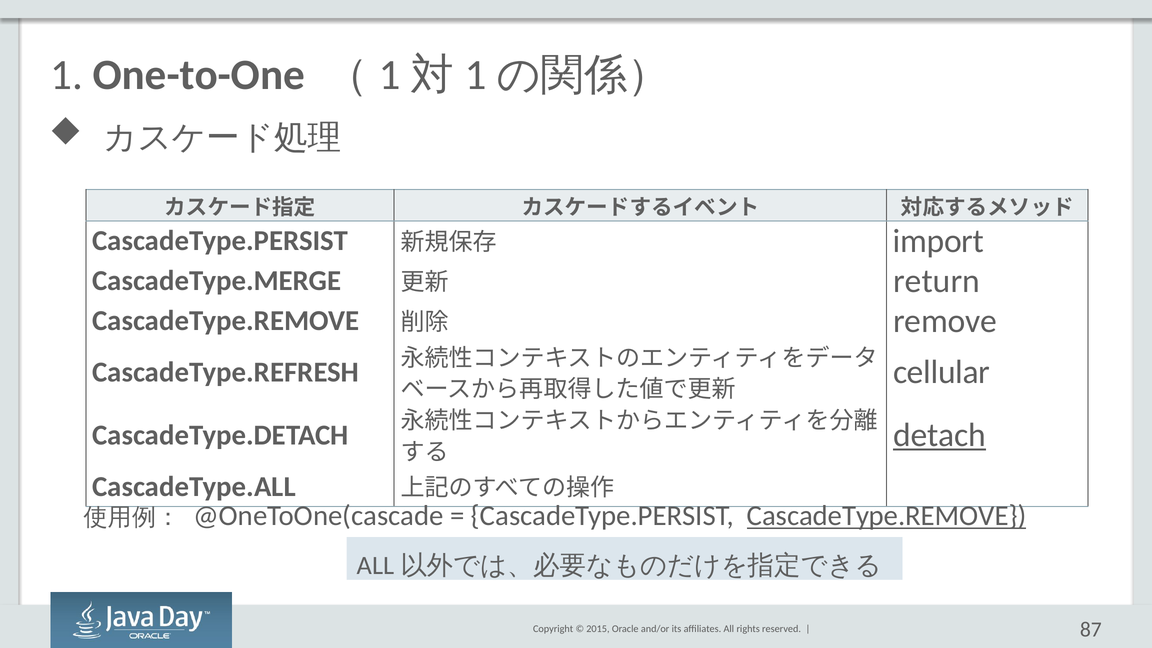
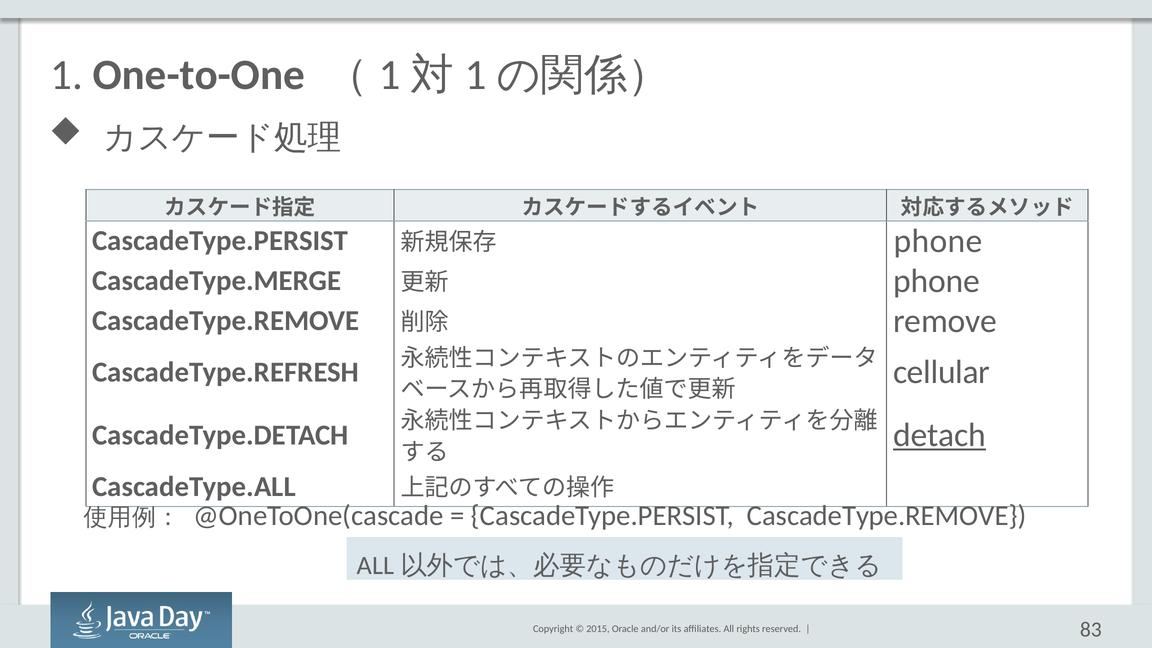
import at (938, 241): import -> phone
return at (937, 281): return -> phone
CascadeType.REMOVE at (887, 516) underline: present -> none
87: 87 -> 83
